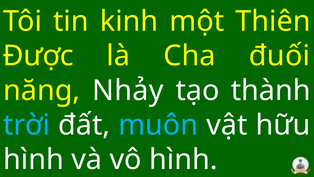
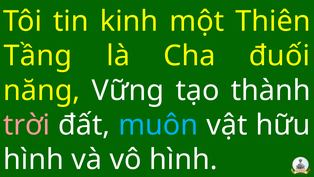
Được: Được -> Tầng
Nhảy: Nhảy -> Vững
trời colour: light blue -> pink
